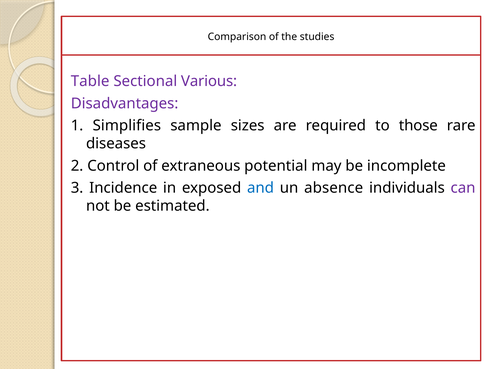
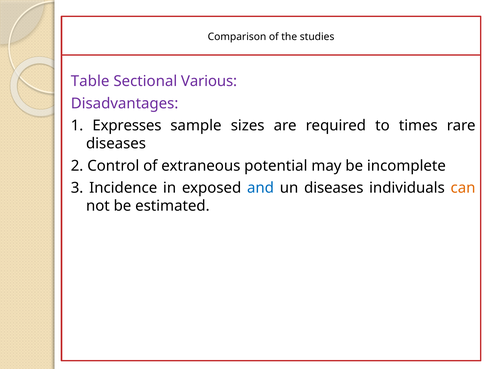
Simplifies: Simplifies -> Expresses
those: those -> times
un absence: absence -> diseases
can colour: purple -> orange
